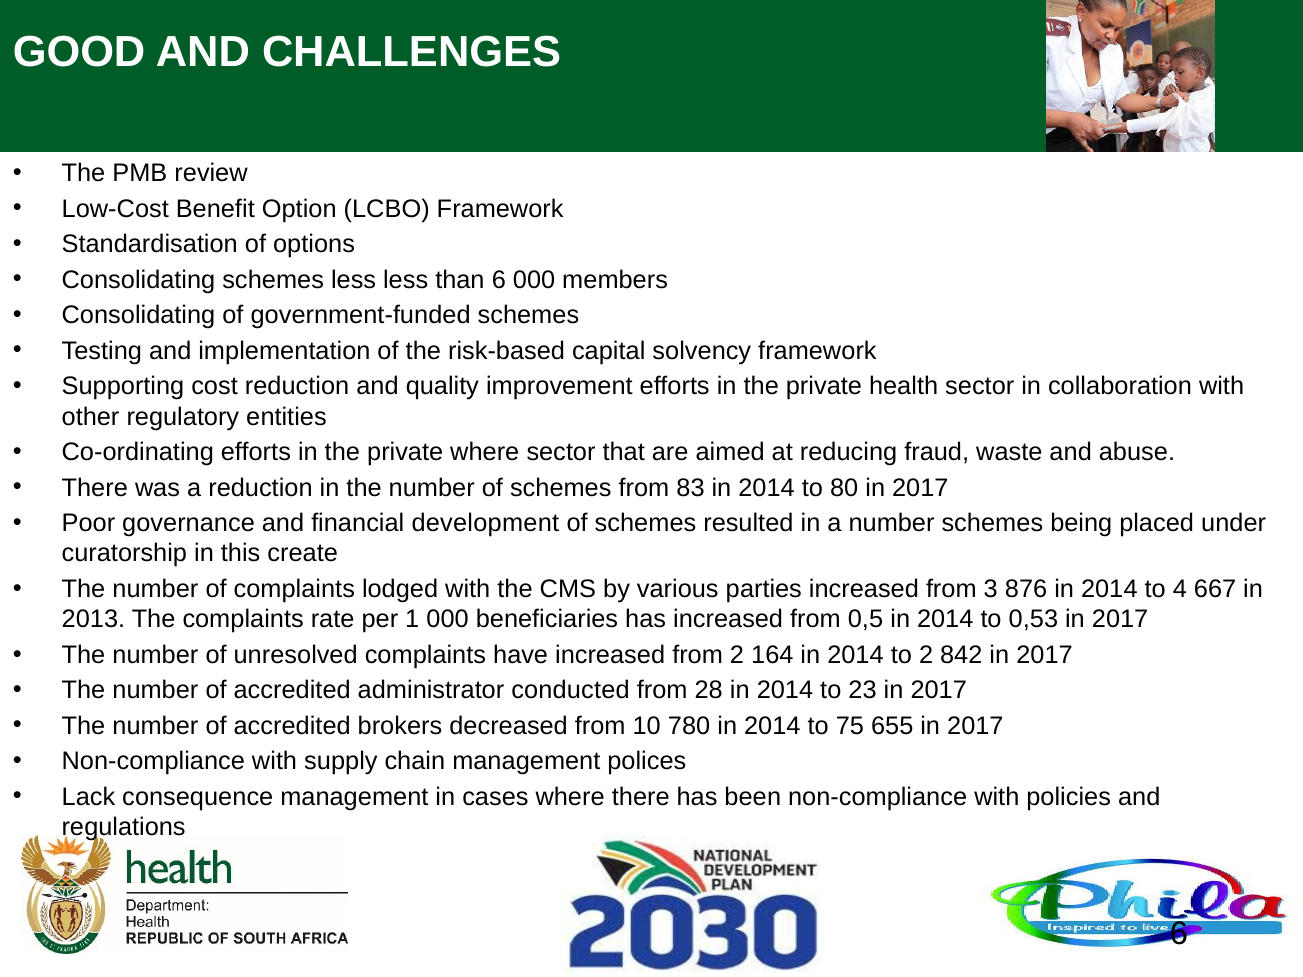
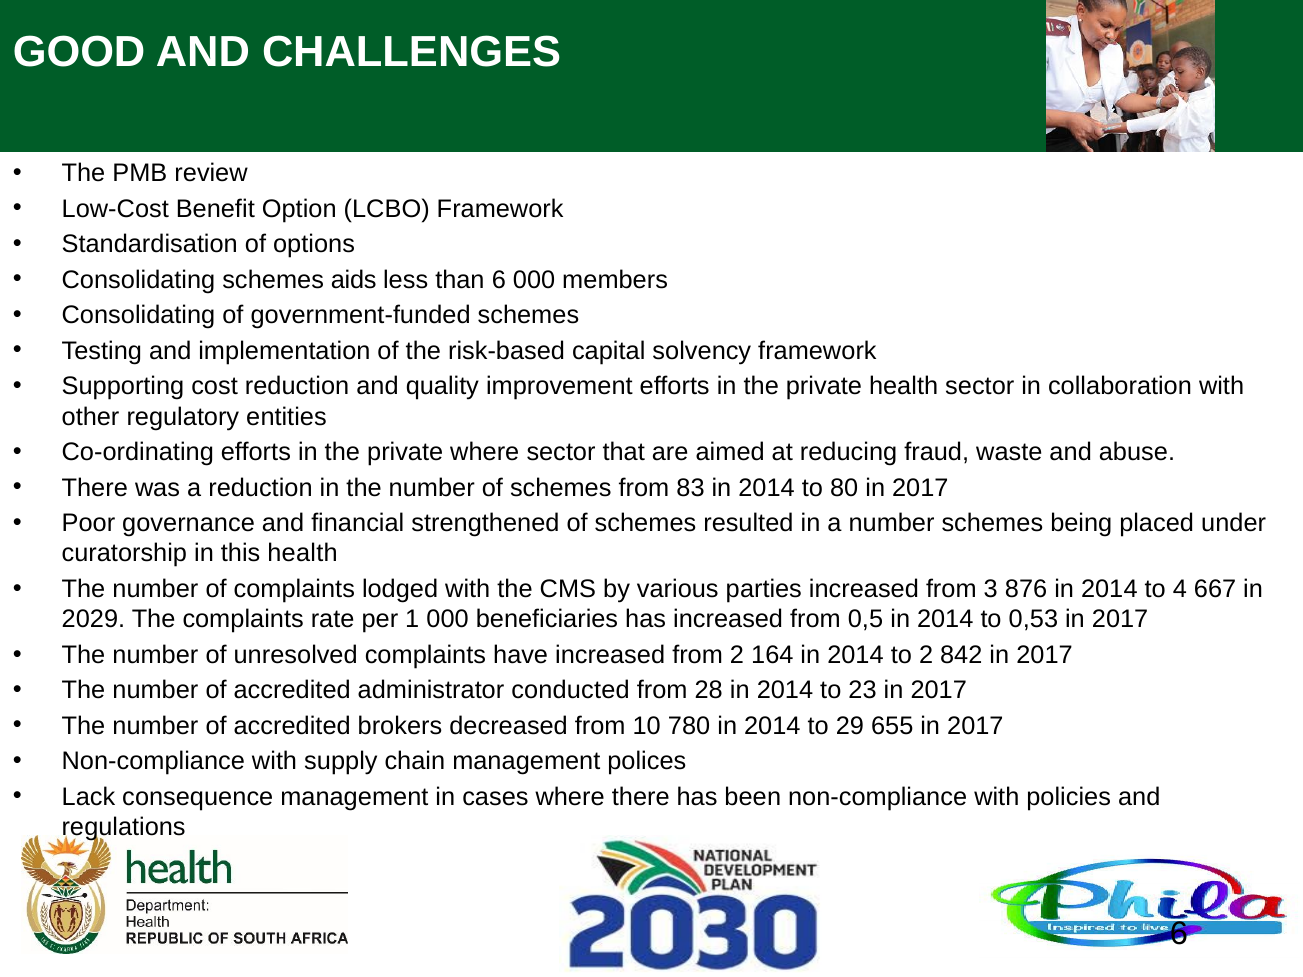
schemes less: less -> aids
development: development -> strengthened
this create: create -> health
2013: 2013 -> 2029
75: 75 -> 29
